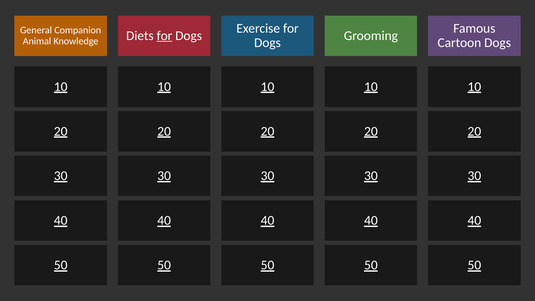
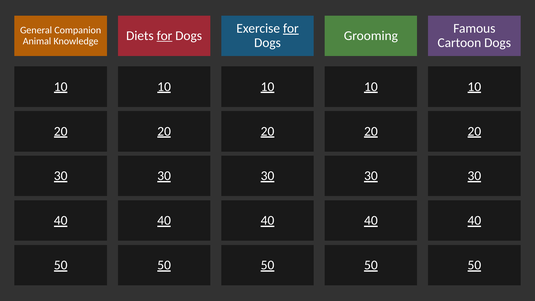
for at (291, 28) underline: none -> present
